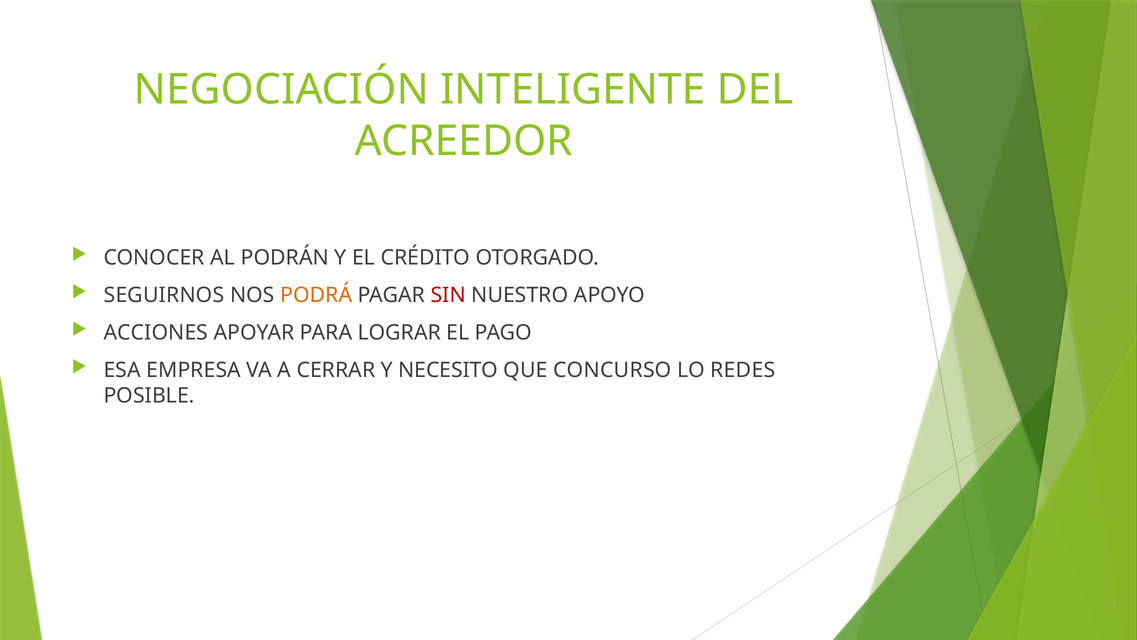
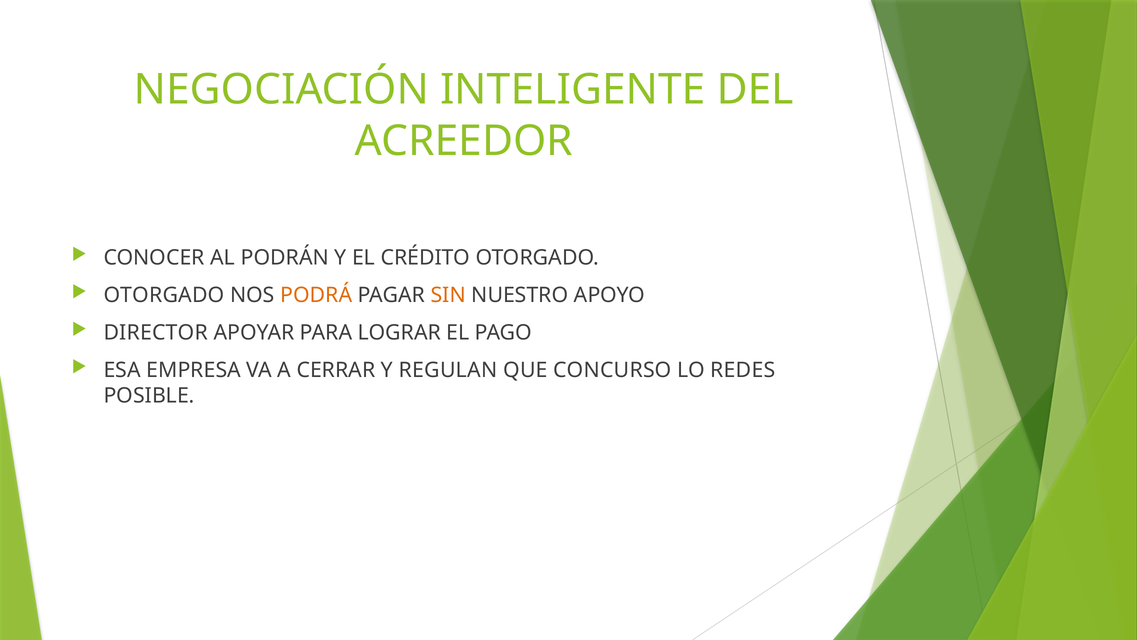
SEGUIRNOS at (164, 295): SEGUIRNOS -> OTORGADO
SIN colour: red -> orange
ACCIONES: ACCIONES -> DIRECTOR
NECESITO: NECESITO -> REGULAN
